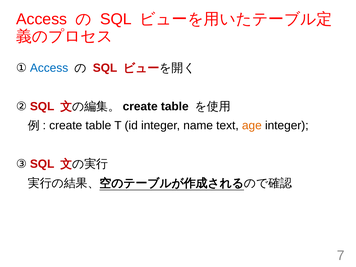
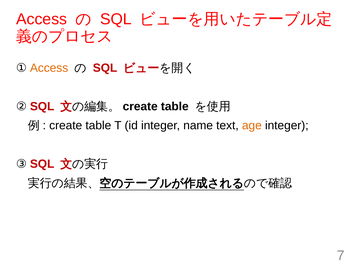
Access at (49, 68) colour: blue -> orange
